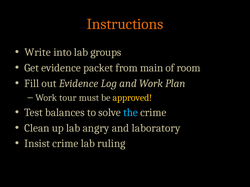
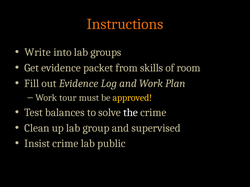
main: main -> skills
the colour: light blue -> white
angry: angry -> group
laboratory: laboratory -> supervised
ruling: ruling -> public
